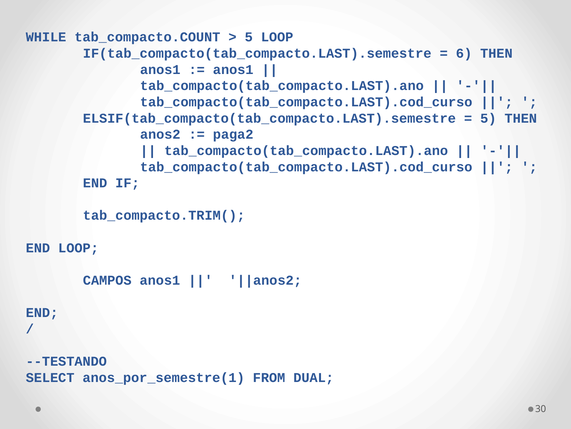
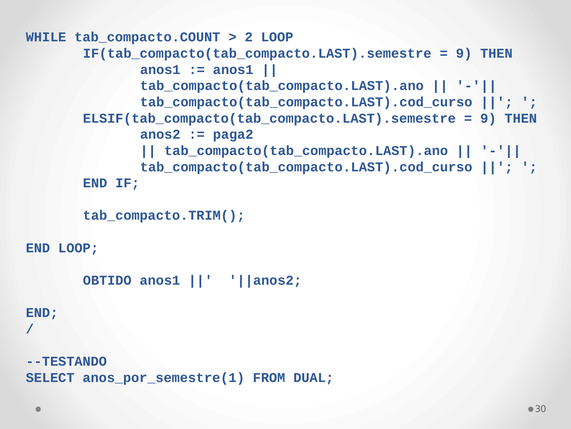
5 at (249, 37): 5 -> 2
6 at (464, 53): 6 -> 9
5 at (488, 118): 5 -> 9
CAMPOS: CAMPOS -> OBTIDO
